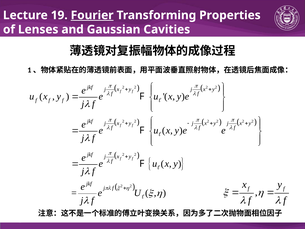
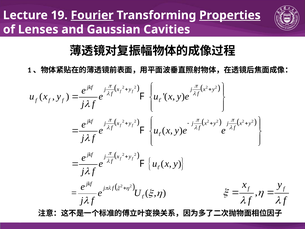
Properties underline: none -> present
